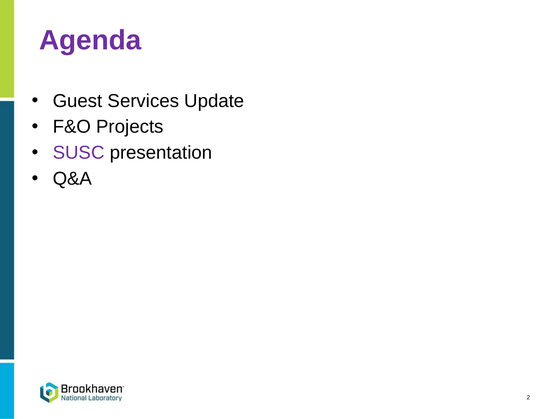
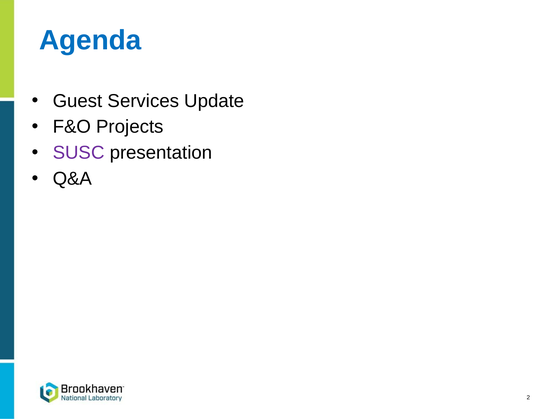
Agenda colour: purple -> blue
